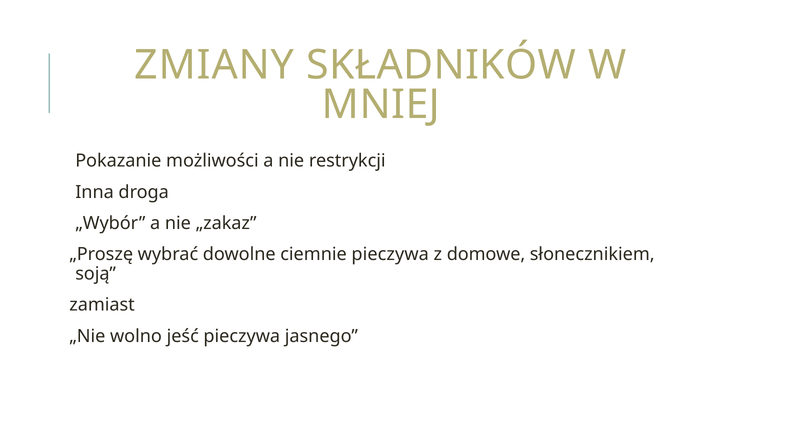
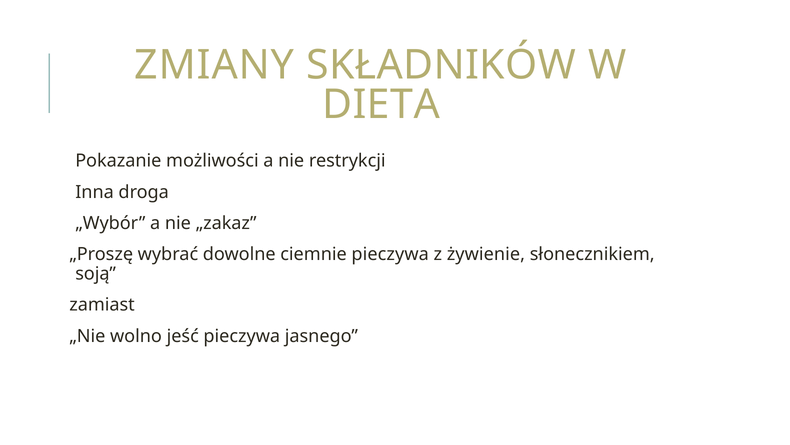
MNIEJ: MNIEJ -> DIETA
domowe: domowe -> żywienie
